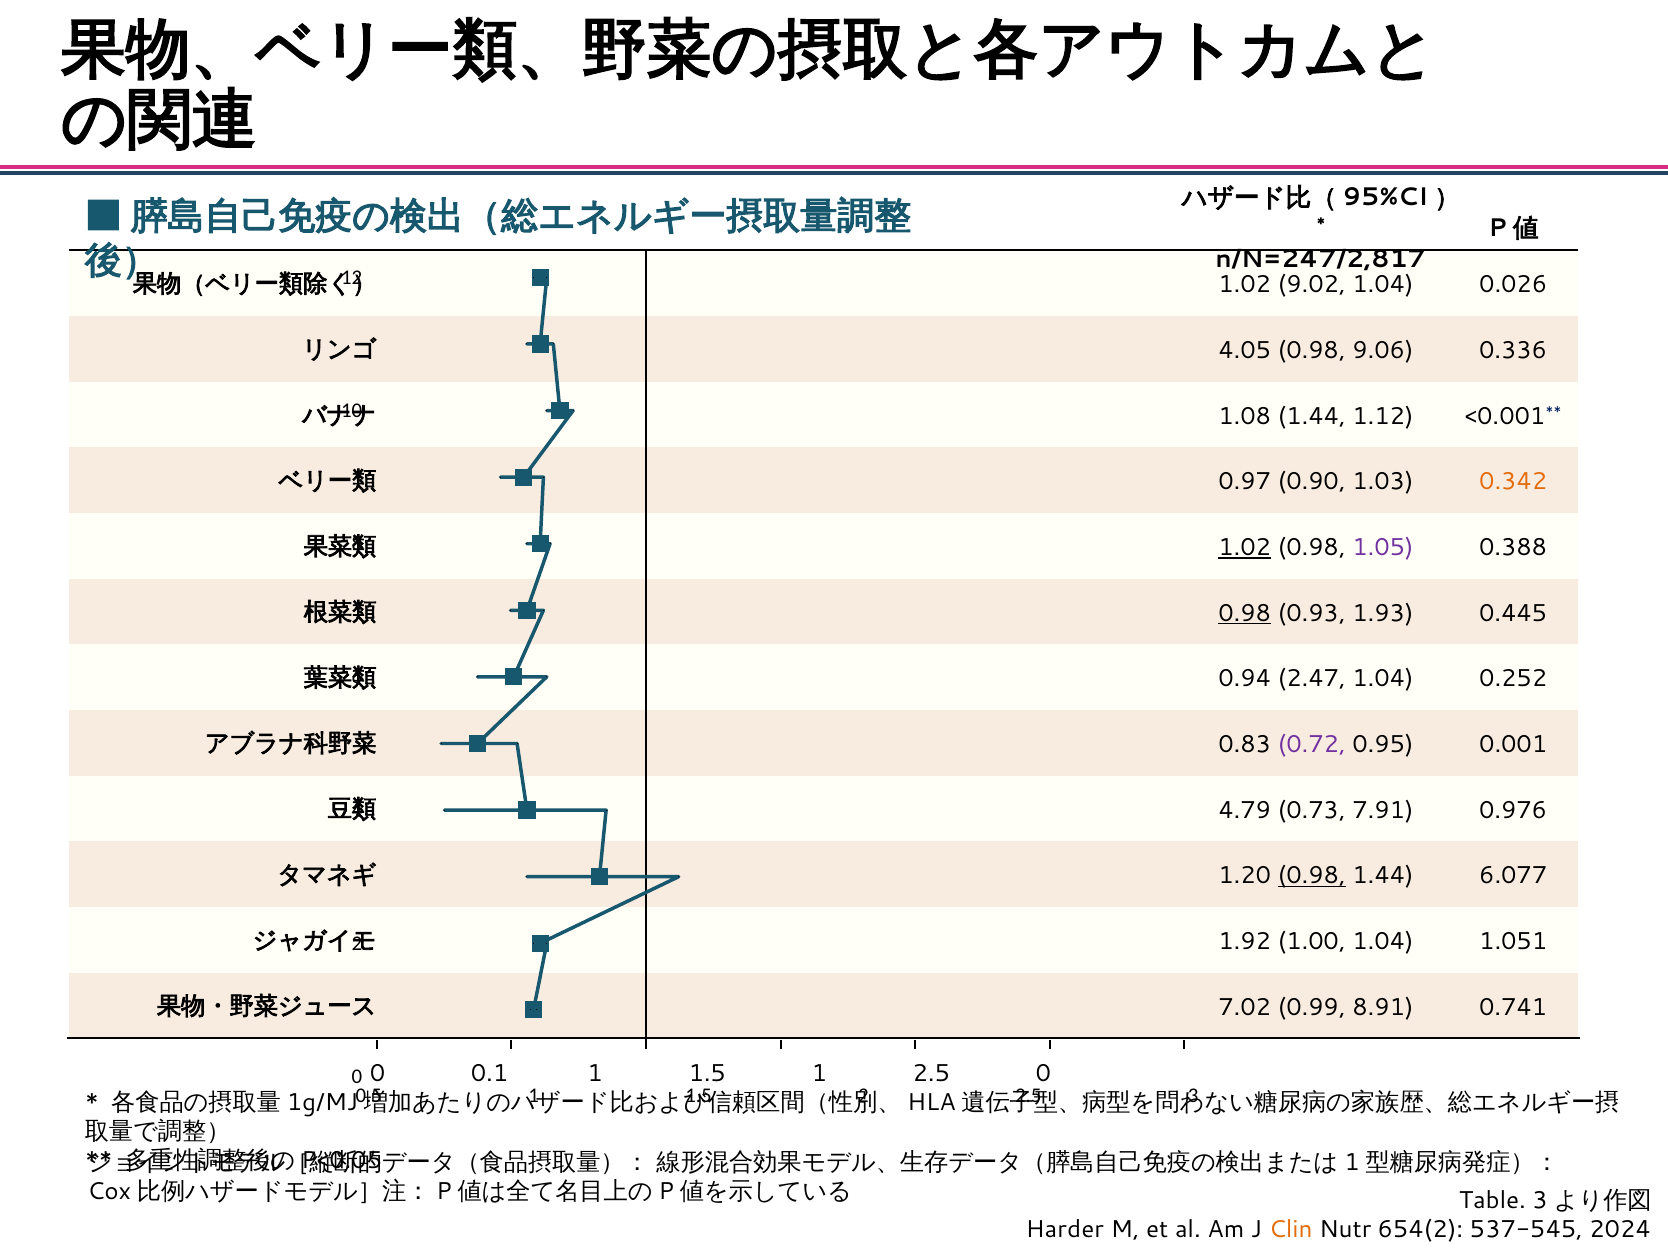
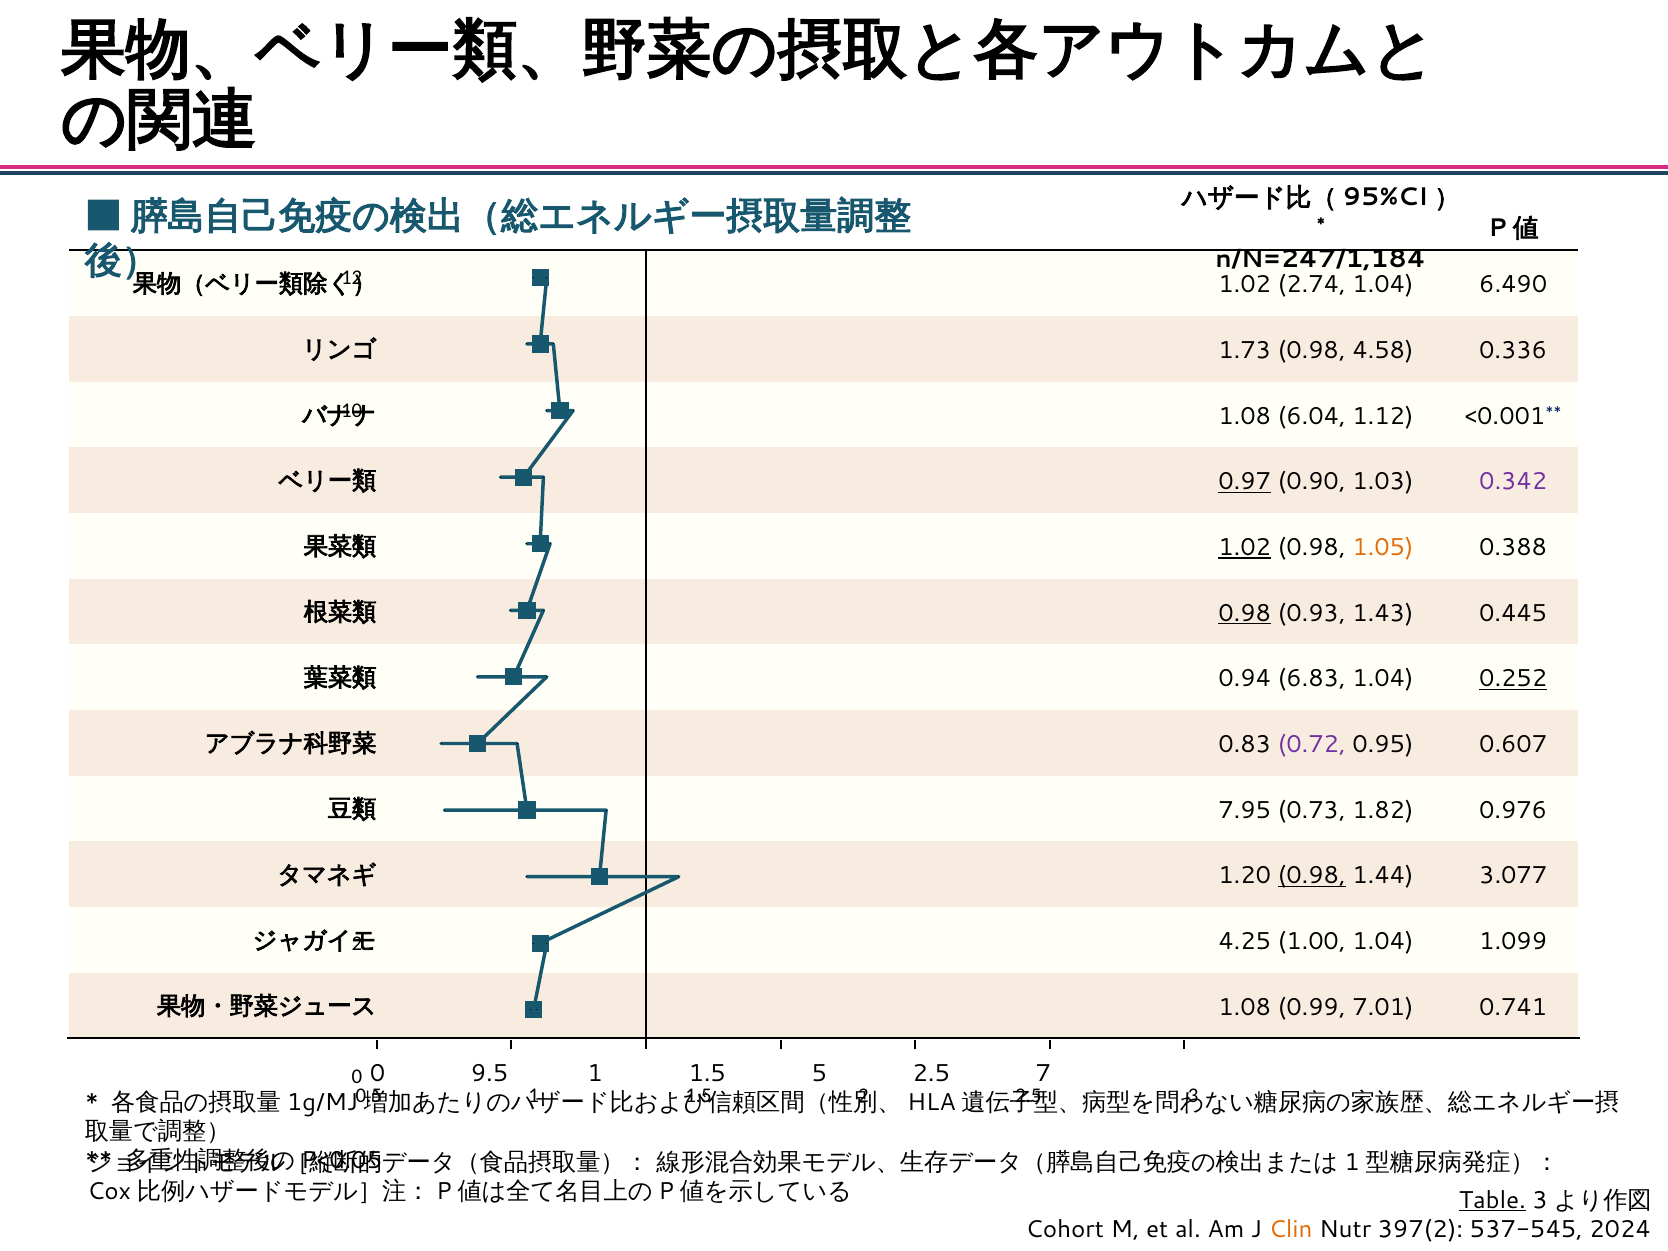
n/N=247/2,817: n/N=247/2,817 -> n/N=247/1,184
9.02: 9.02 -> 2.74
0.026: 0.026 -> 6.490
4.05: 4.05 -> 1.73
9.06: 9.06 -> 4.58
1.08 1.44: 1.44 -> 6.04
0.97 underline: none -> present
0.342 colour: orange -> purple
1.05 colour: purple -> orange
1.93: 1.93 -> 1.43
2.47: 2.47 -> 6.83
0.252 underline: none -> present
0.001: 0.001 -> 0.607
4.79: 4.79 -> 7.95
7.91: 7.91 -> 1.82
6.077: 6.077 -> 3.077
1.92: 1.92 -> 4.25
1.051: 1.051 -> 1.099
7.02 at (1245, 1007): 7.02 -> 1.08
8.91: 8.91 -> 7.01
0.1: 0.1 -> 9.5
1.5 1: 1 -> 5
2.5 0: 0 -> 7
Table underline: none -> present
Harder: Harder -> Cohort
654(2: 654(2 -> 397(2
